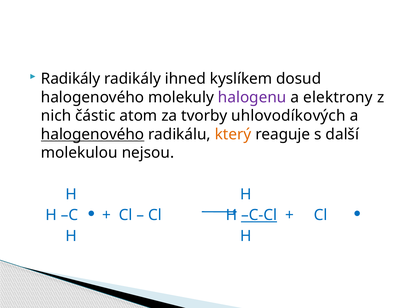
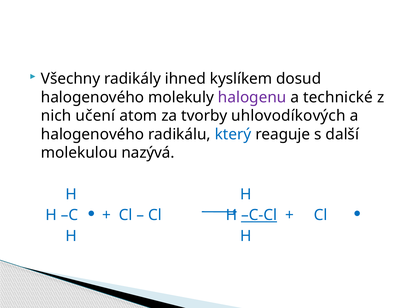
Radikály at (71, 79): Radikály -> Všechny
elektrony: elektrony -> technické
částic: částic -> učení
halogenového at (93, 134) underline: present -> none
který colour: orange -> blue
nejsou: nejsou -> nazývá
